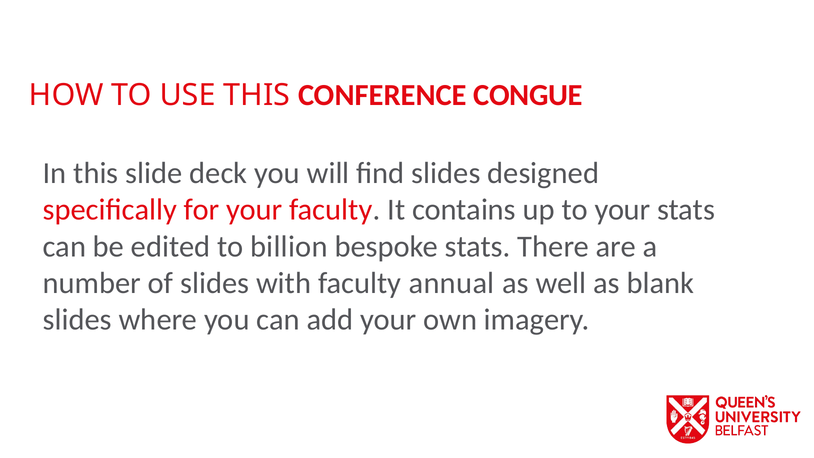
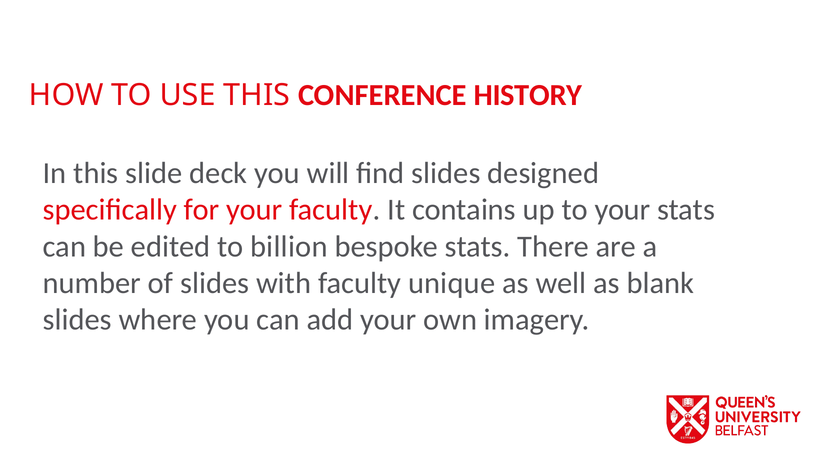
CONGUE: CONGUE -> HISTORY
annual: annual -> unique
